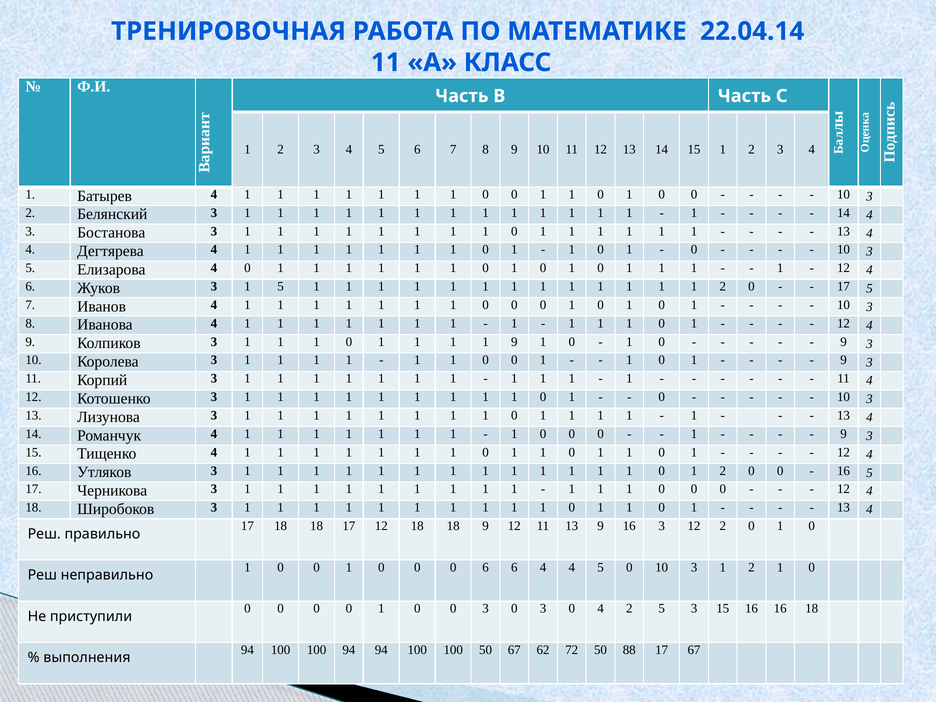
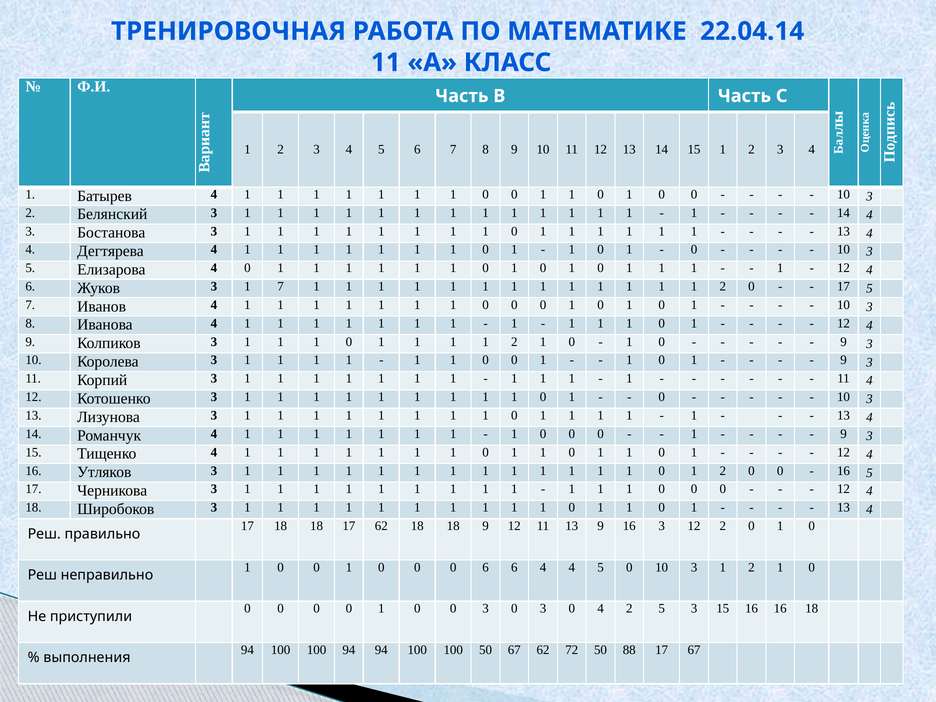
1 5: 5 -> 7
9 at (514, 342): 9 -> 2
17 12: 12 -> 62
